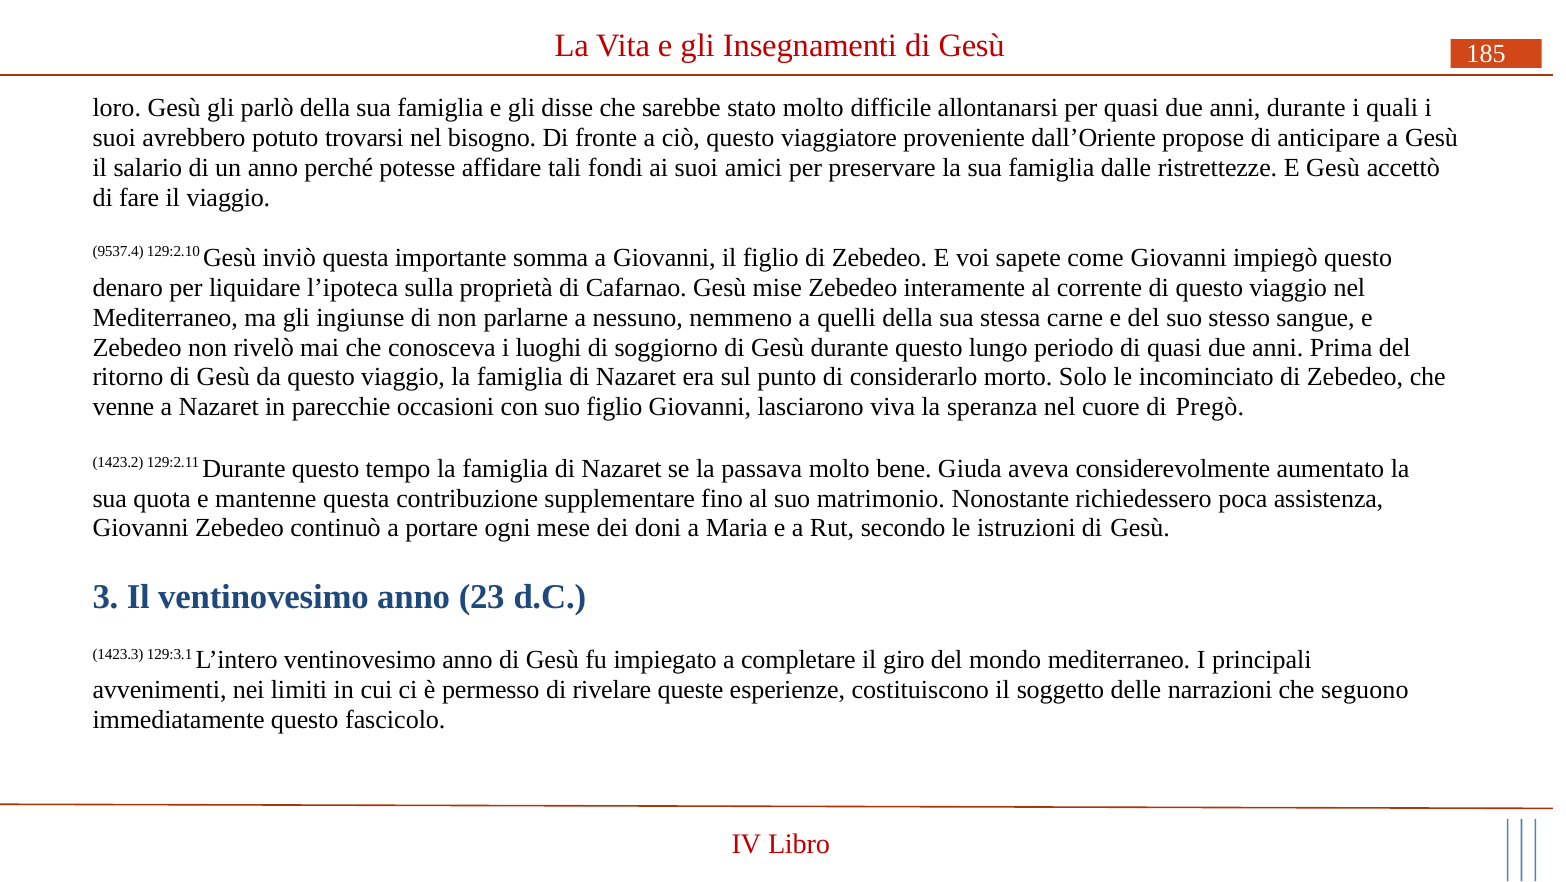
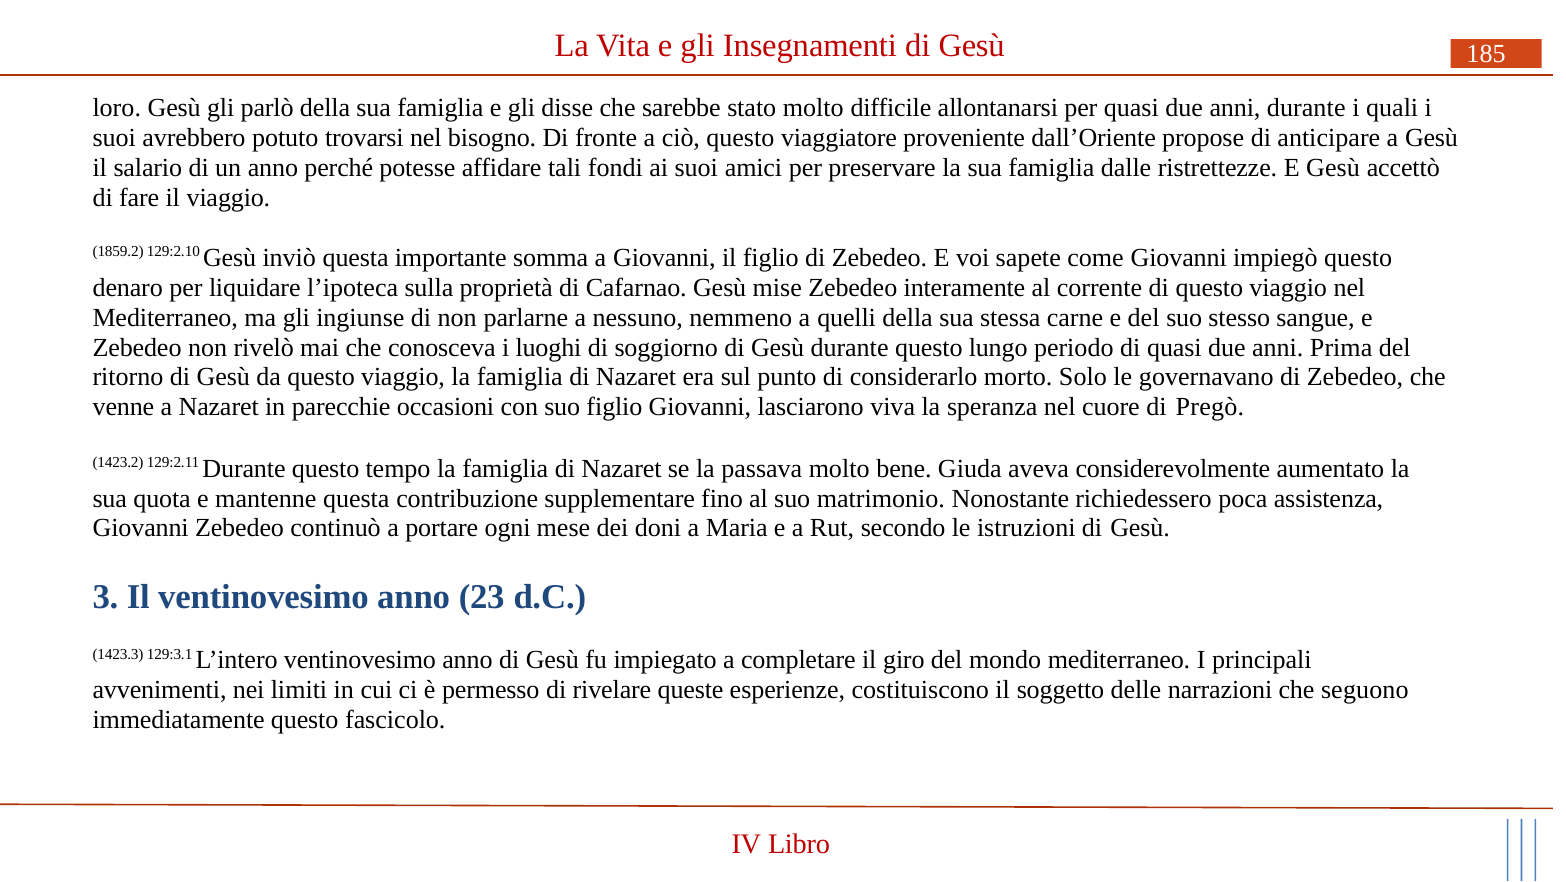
9537.4: 9537.4 -> 1859.2
incominciato: incominciato -> governavano
